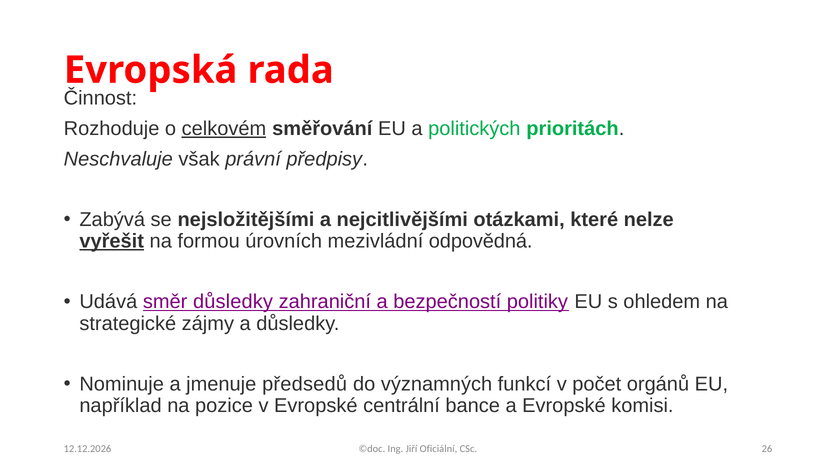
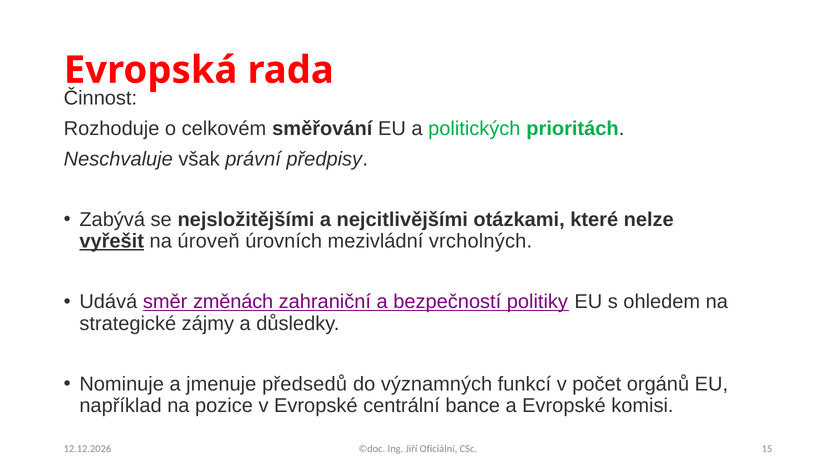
celkovém underline: present -> none
formou: formou -> úroveň
odpovědná: odpovědná -> vrcholných
směr důsledky: důsledky -> změnách
26: 26 -> 15
